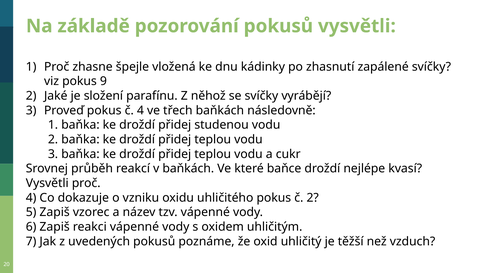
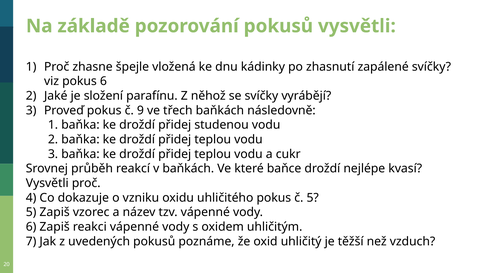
pokus 9: 9 -> 6
č 4: 4 -> 9
č 2: 2 -> 5
